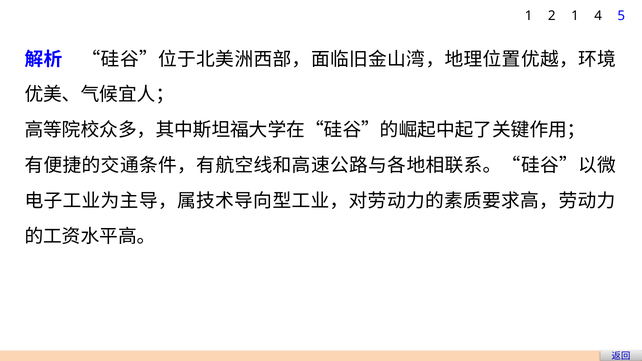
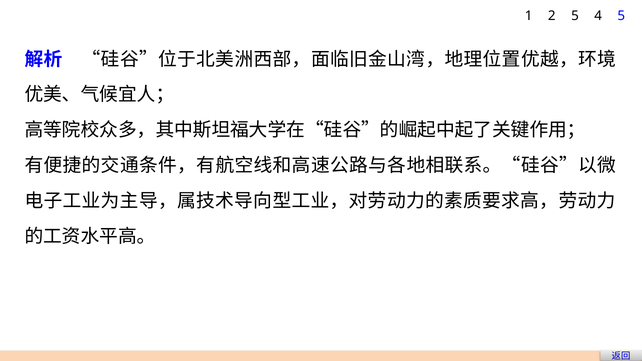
2 1: 1 -> 5
